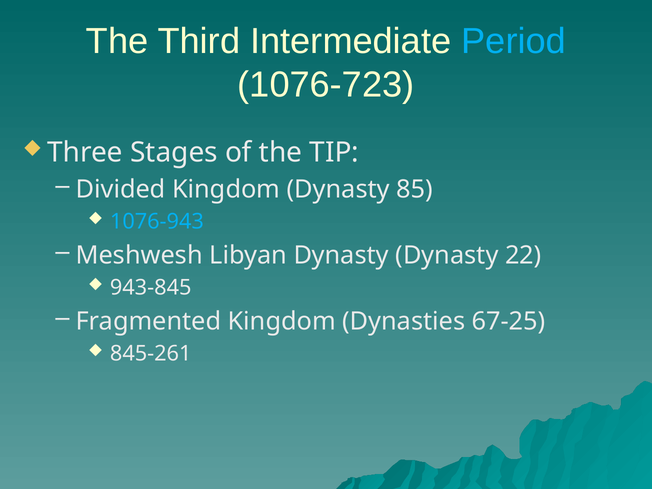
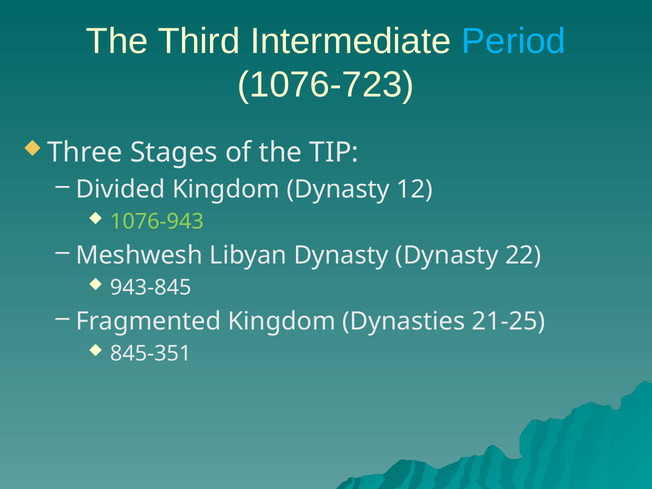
85: 85 -> 12
1076-943 colour: light blue -> light green
67-25: 67-25 -> 21-25
845-261: 845-261 -> 845-351
